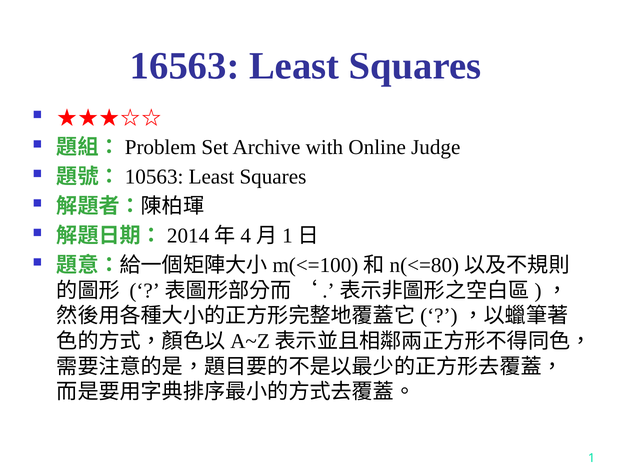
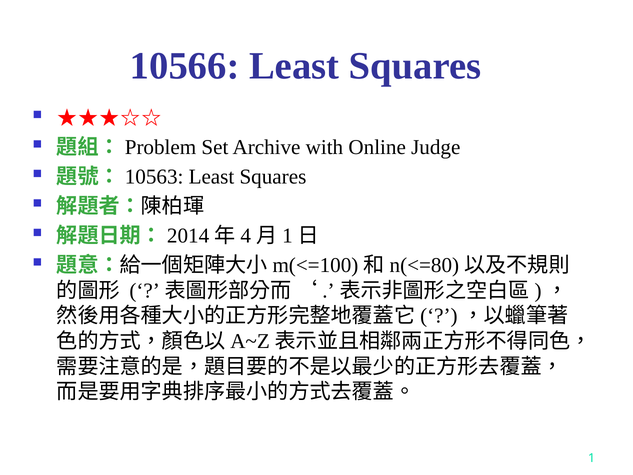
16563: 16563 -> 10566
